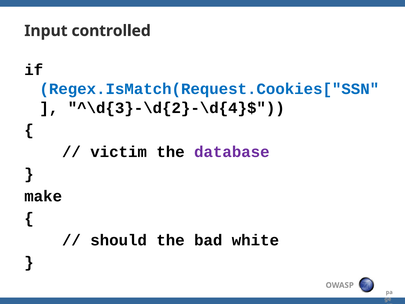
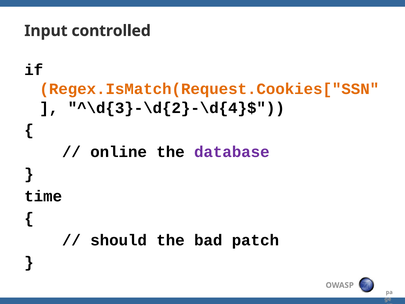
Regex.IsMatch(Request.Cookies["SSN colour: blue -> orange
victim: victim -> online
make: make -> time
white: white -> patch
